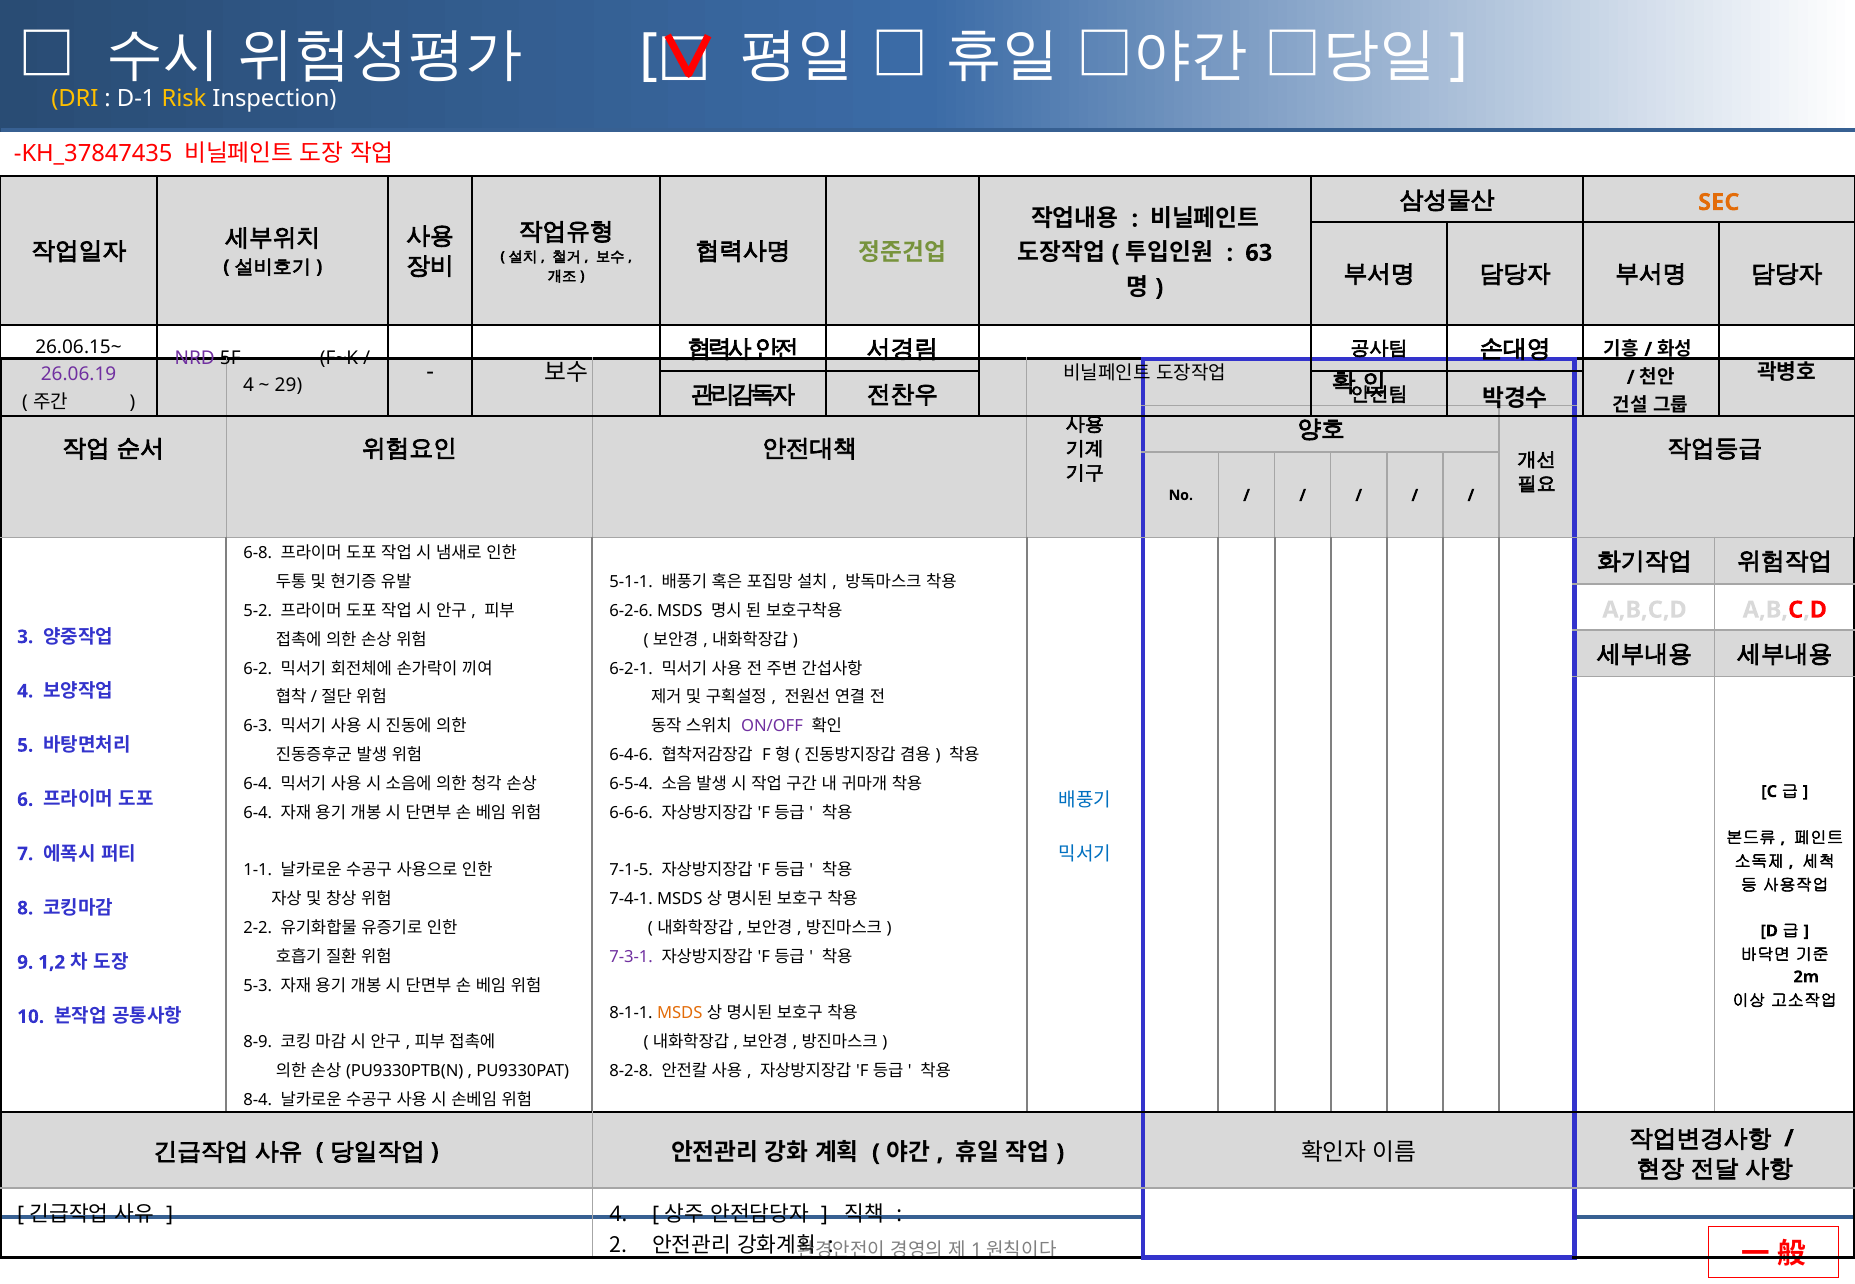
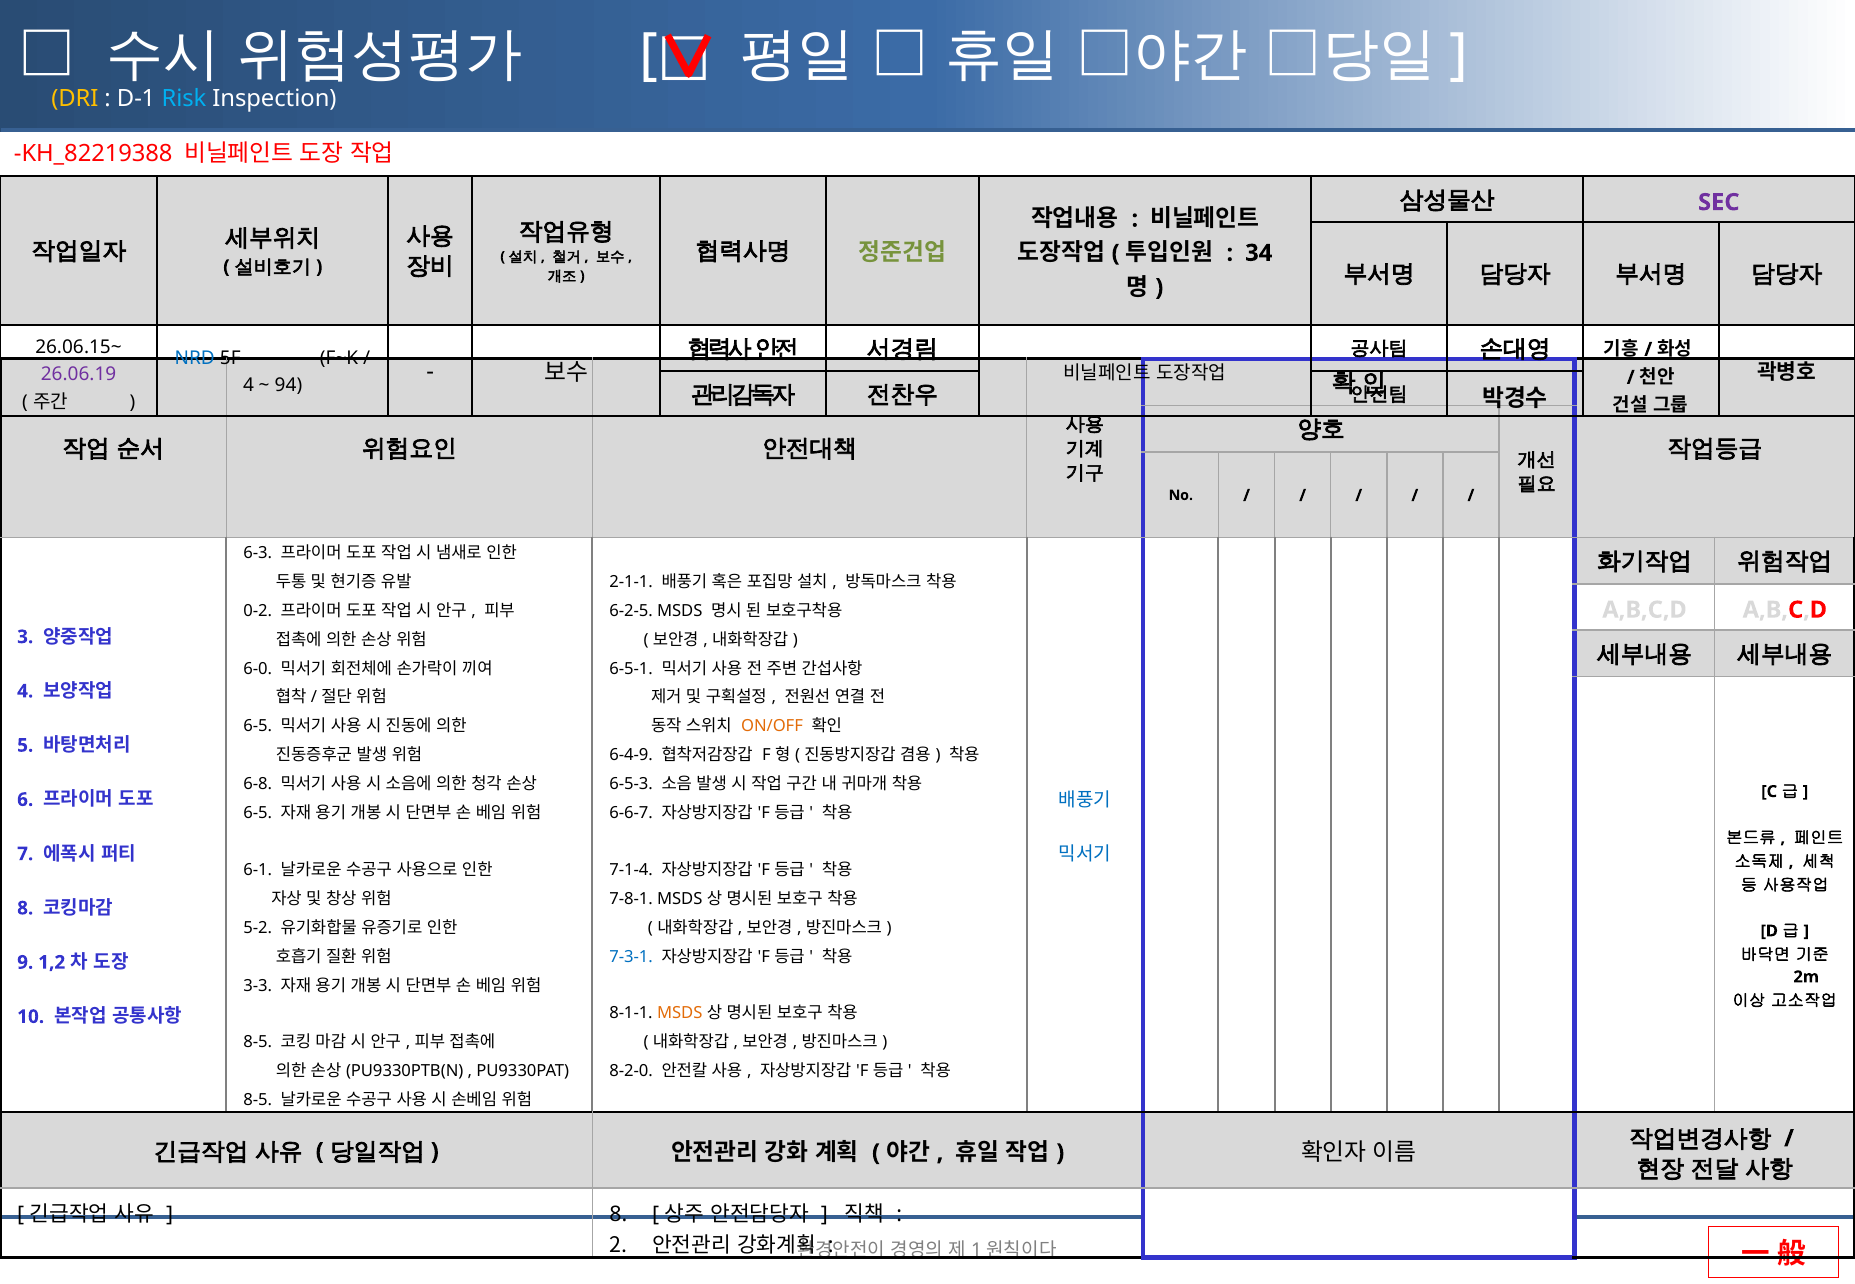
Risk colour: yellow -> light blue
KH_37847435: KH_37847435 -> KH_82219388
SEC colour: orange -> purple
63: 63 -> 34
NRD colour: purple -> blue
29: 29 -> 94
6-8: 6-8 -> 6-3
5-1-1: 5-1-1 -> 2-1-1
5-2: 5-2 -> 0-2
6-2-6: 6-2-6 -> 6-2-5
6-2: 6-2 -> 6-0
6-2-1: 6-2-1 -> 6-5-1
ON/OFF colour: purple -> orange
6-3 at (258, 727): 6-3 -> 6-5
6-4-6: 6-4-6 -> 6-4-9
6-4 at (258, 785): 6-4 -> 6-8
6-5-4: 6-5-4 -> 6-5-3
6-4 at (258, 814): 6-4 -> 6-5
6-6-6: 6-6-6 -> 6-6-7
1-1: 1-1 -> 6-1
7-1-5: 7-1-5 -> 7-1-4
7-4-1: 7-4-1 -> 7-8-1
2-2: 2-2 -> 5-2
7-3-1 colour: purple -> blue
5-3: 5-3 -> 3-3
8-9 at (258, 1043): 8-9 -> 8-5
8-2-8: 8-2-8 -> 8-2-0
8-4 at (258, 1100): 8-4 -> 8-5
4 at (618, 1214): 4 -> 8
